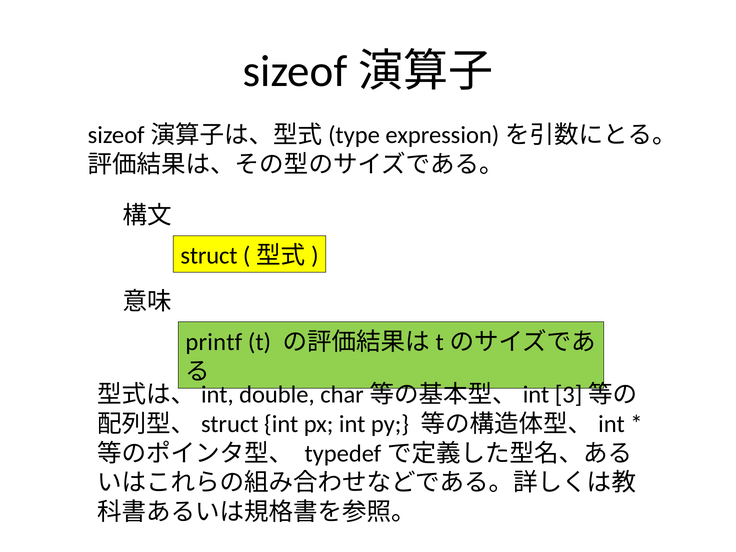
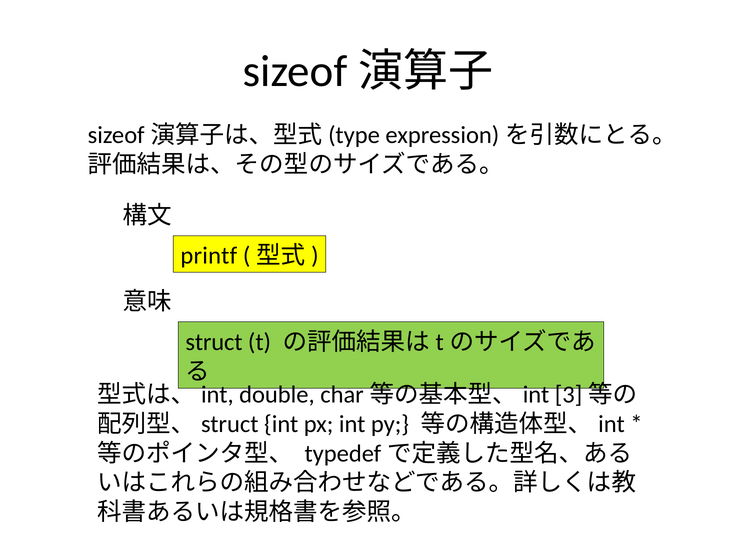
struct: struct -> printf
printf: printf -> struct
